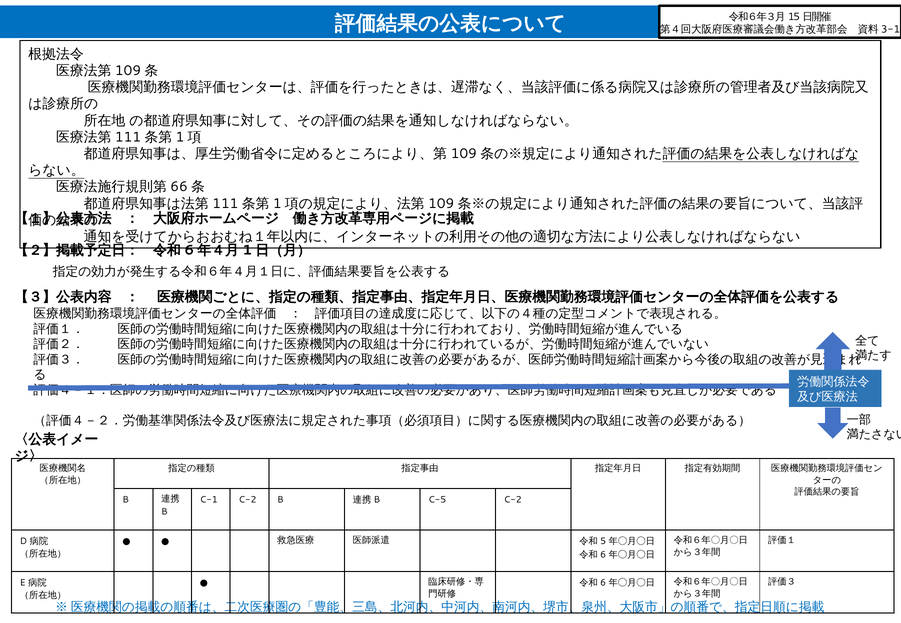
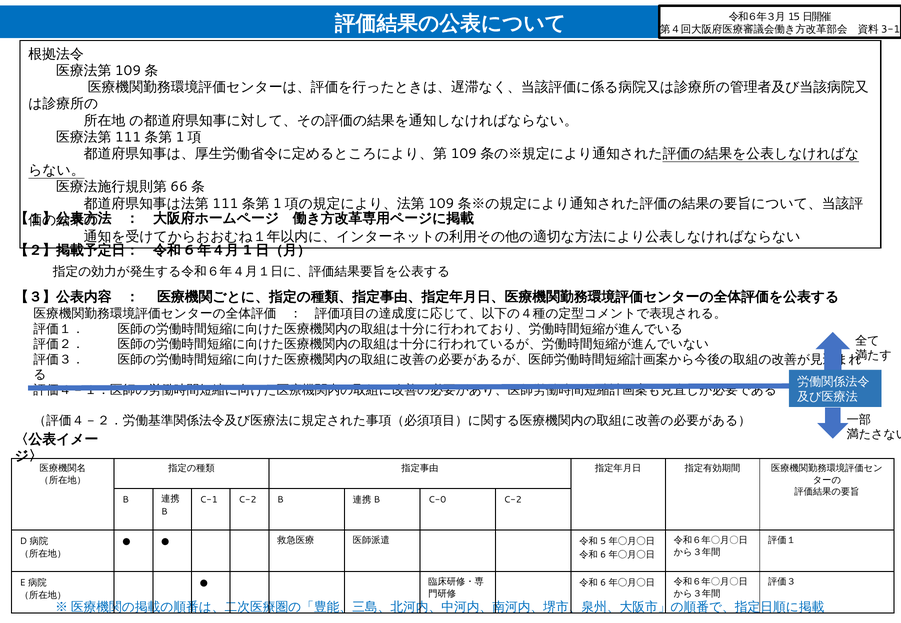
C-5: C-5 -> C-0
